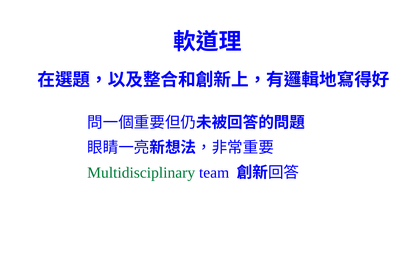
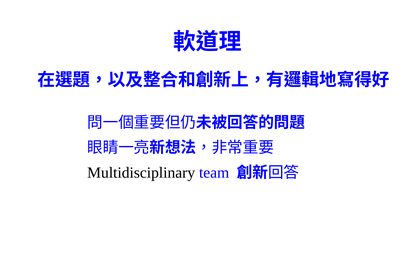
Multidisciplinary colour: green -> black
